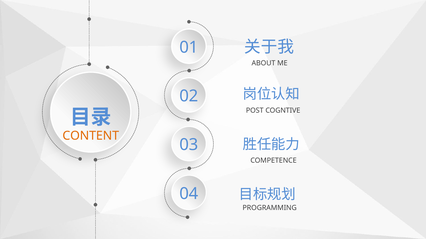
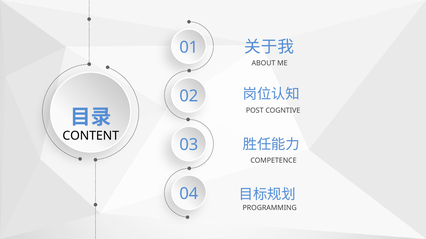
CONTENT colour: orange -> black
